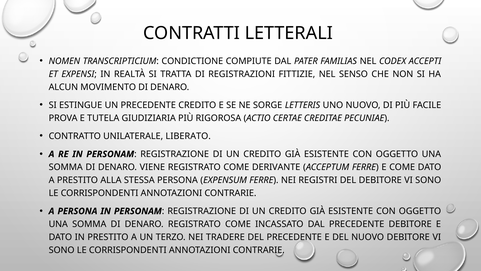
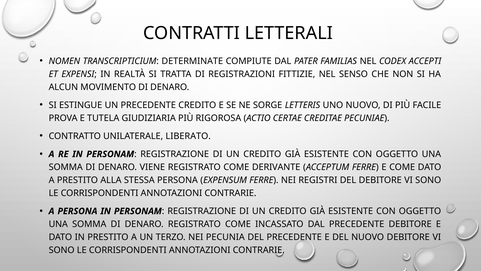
CONDICTIONE: CONDICTIONE -> DETERMINATE
TRADERE: TRADERE -> PECUNIA
